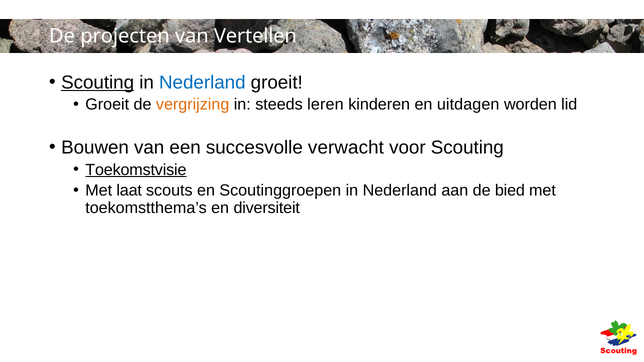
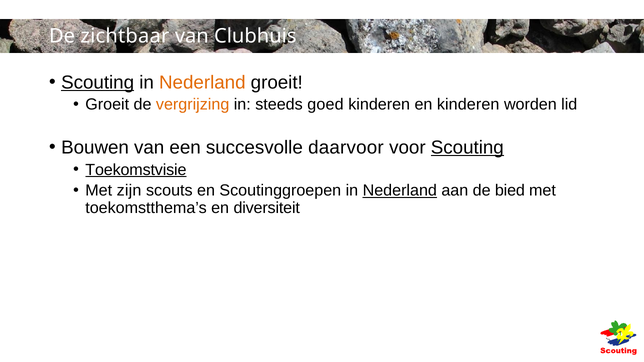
projecten: projecten -> zichtbaar
Vertellen: Vertellen -> Clubhuis
Nederland at (202, 83) colour: blue -> orange
leren: leren -> goed
en uitdagen: uitdagen -> kinderen
verwacht: verwacht -> daarvoor
Scouting at (467, 148) underline: none -> present
laat: laat -> zijn
Nederland at (400, 191) underline: none -> present
